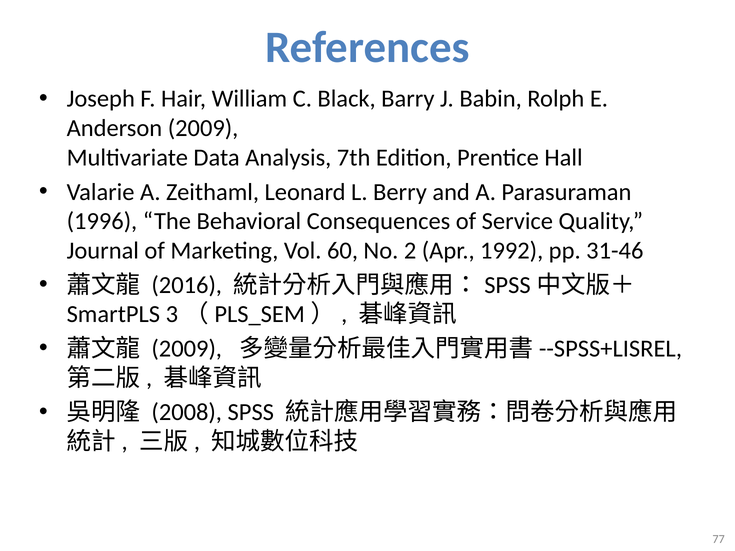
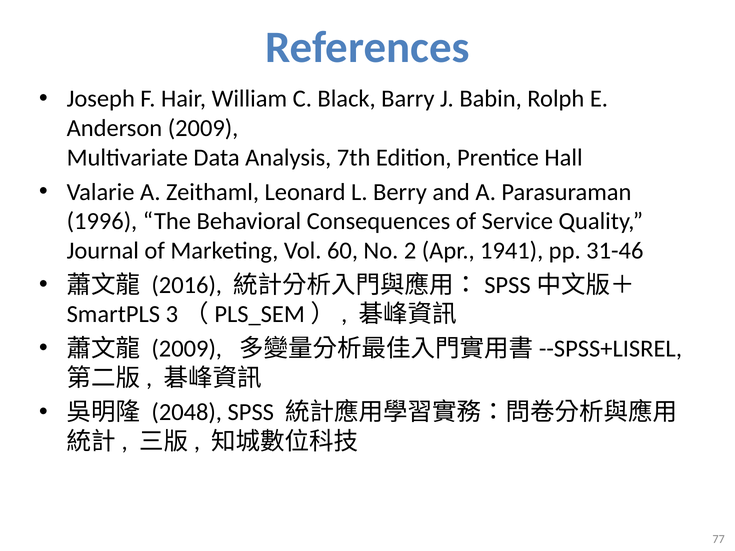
1992: 1992 -> 1941
2008: 2008 -> 2048
